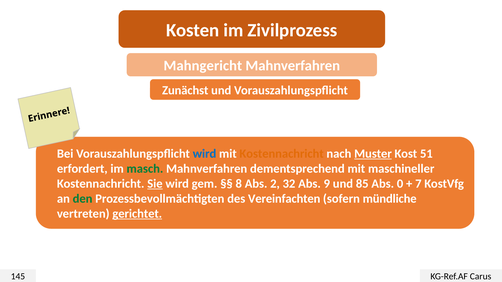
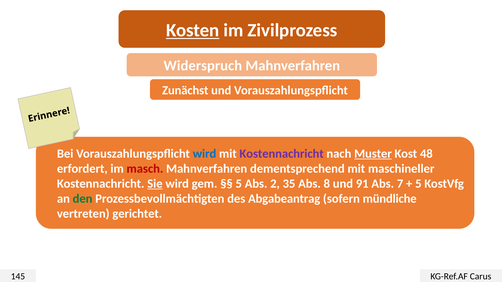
Kosten underline: none -> present
Mahngericht: Mahngericht -> Widerspruch
Kostennachricht at (282, 154) colour: orange -> purple
51: 51 -> 48
masch colour: green -> red
8 at (239, 184): 8 -> 5
32: 32 -> 35
9: 9 -> 8
85: 85 -> 91
0: 0 -> 7
7 at (418, 184): 7 -> 5
Vereinfachten: Vereinfachten -> Abgabeantrag
gerichtet underline: present -> none
